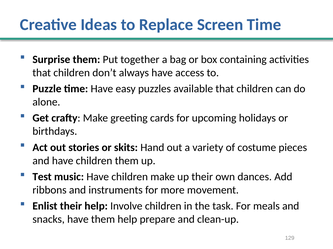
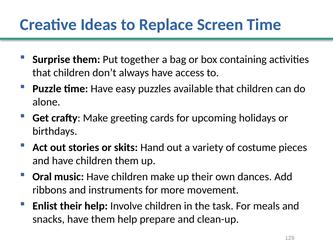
Test: Test -> Oral
